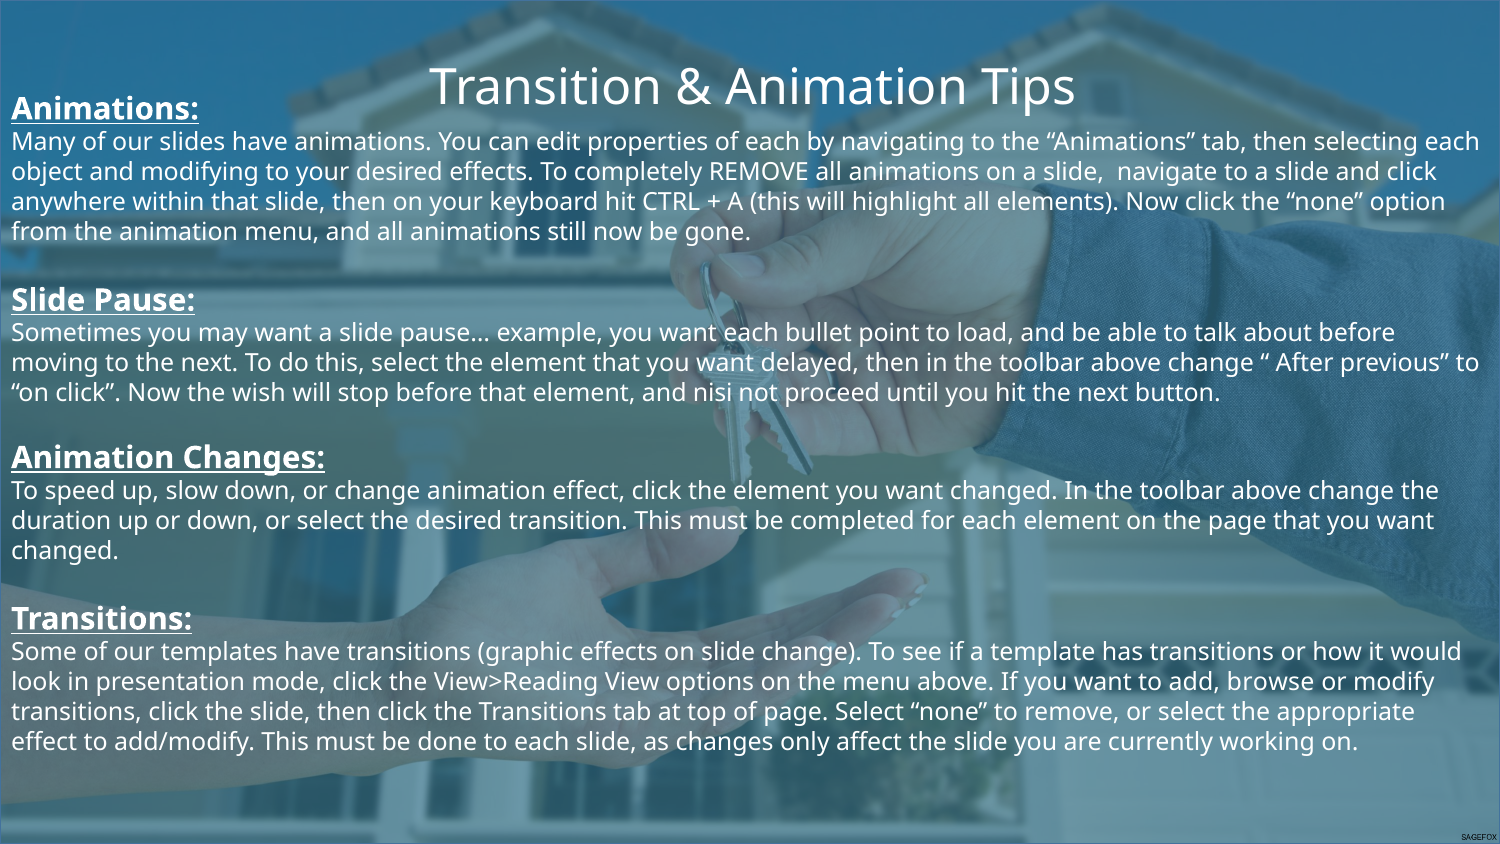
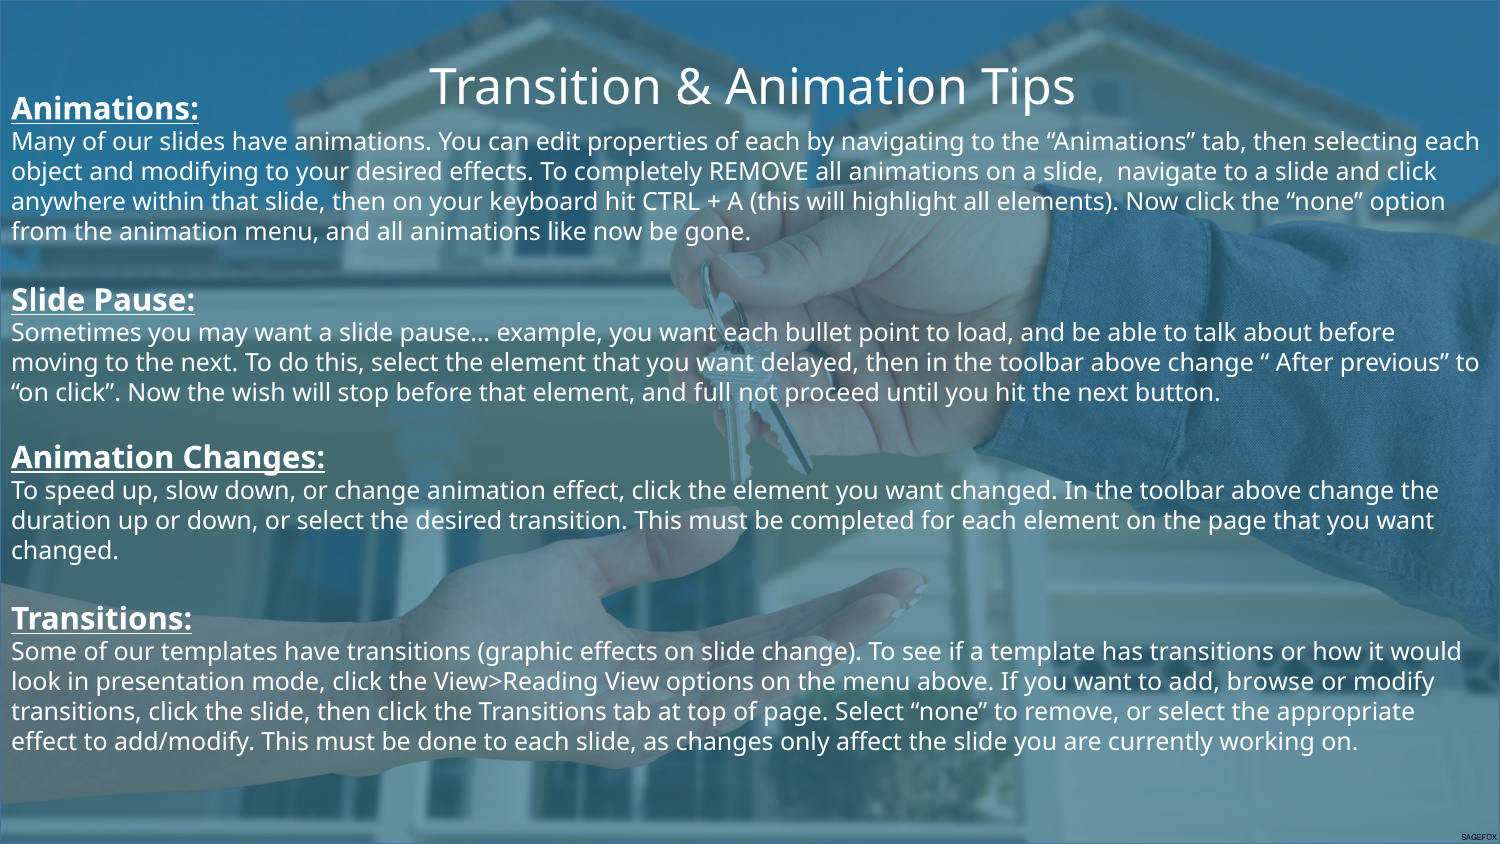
still: still -> like
nisi: nisi -> full
